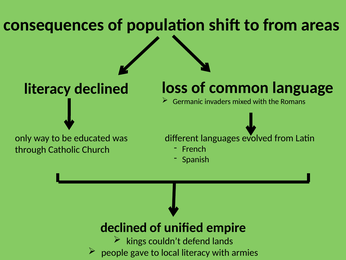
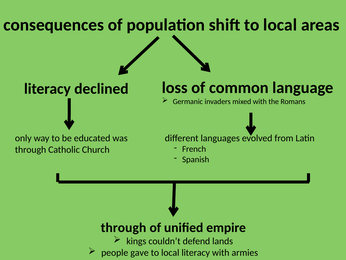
shift to from: from -> local
declined at (124, 227): declined -> through
